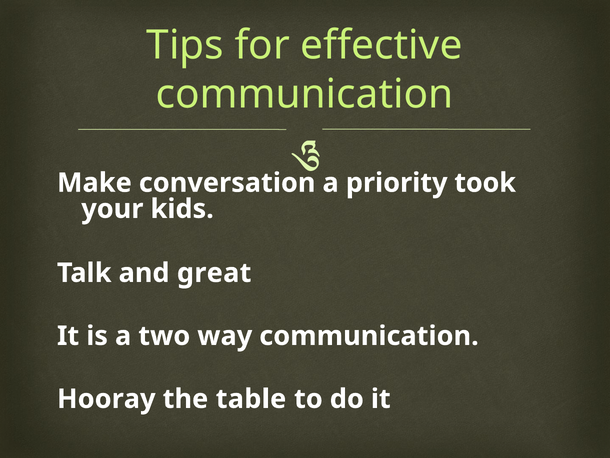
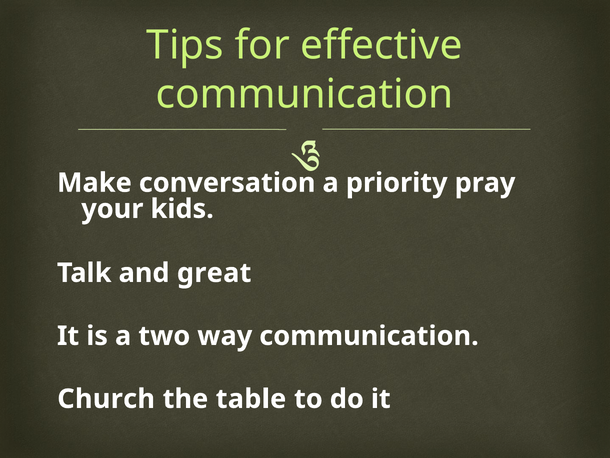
took: took -> pray
Hooray: Hooray -> Church
